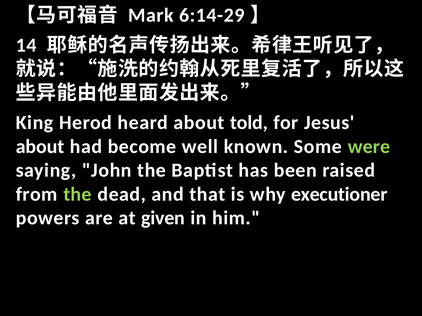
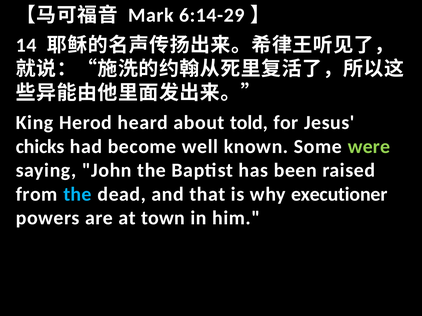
about at (40, 147): about -> chicks
the at (77, 195) colour: light green -> light blue
given: given -> town
